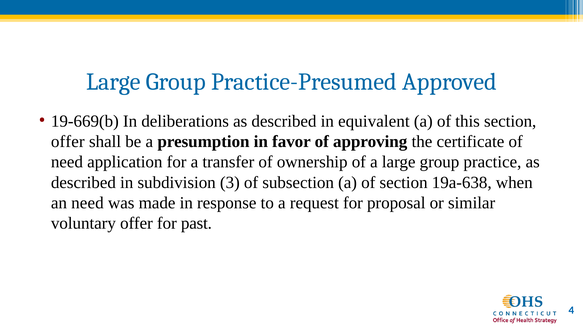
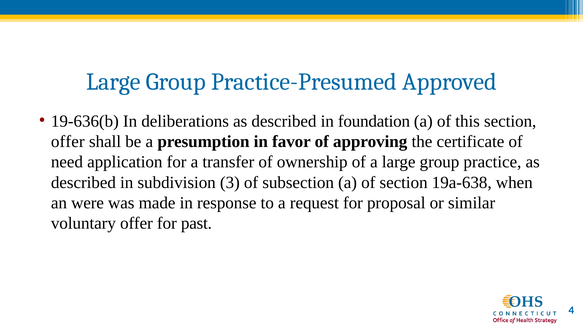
19-669(b: 19-669(b -> 19-636(b
equivalent: equivalent -> foundation
an need: need -> were
